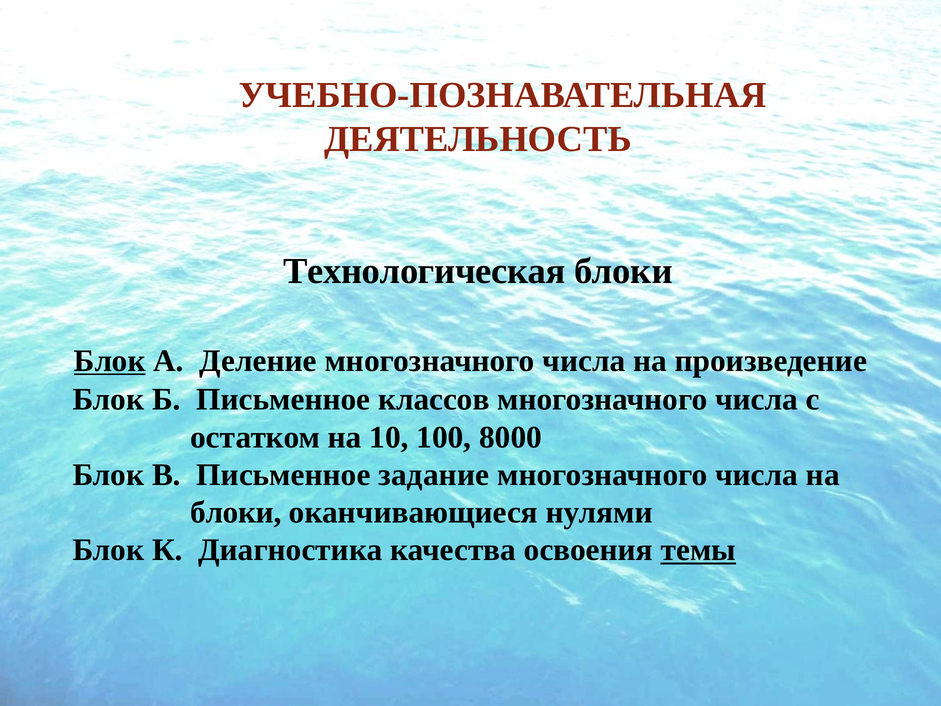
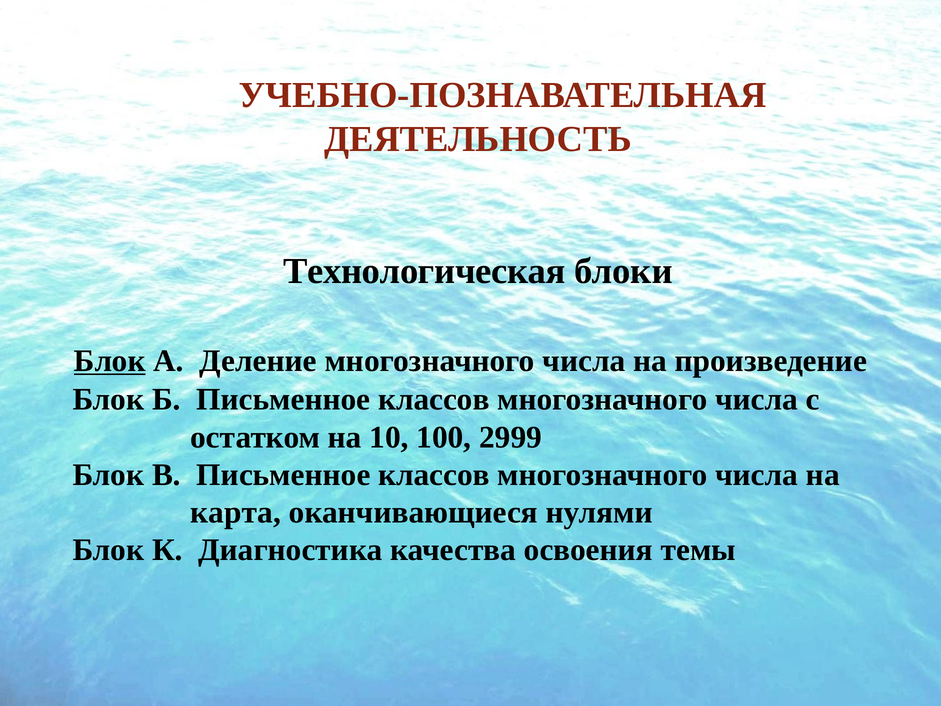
8000: 8000 -> 2999
В Письменное задание: задание -> классов
блоки at (236, 512): блоки -> карта
темы underline: present -> none
